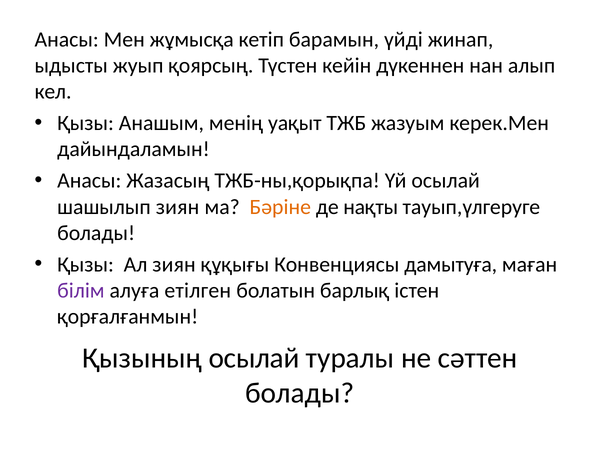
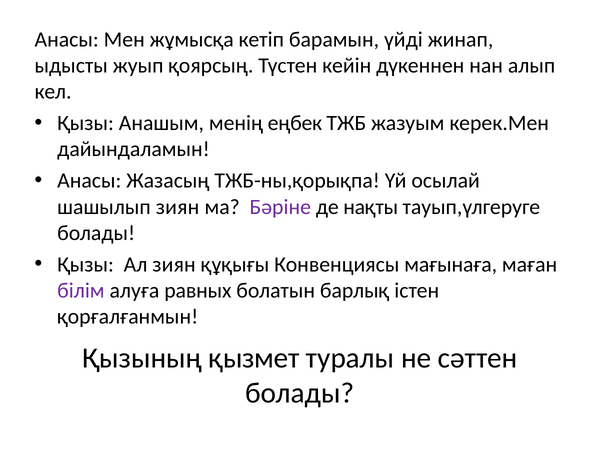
уақыт: уақыт -> еңбек
Бәріне colour: orange -> purple
дамытуға: дамытуға -> мағынаға
етiлген: етiлген -> равных
Қызының осылай: осылай -> қызмет
